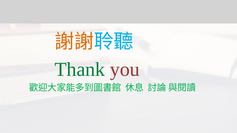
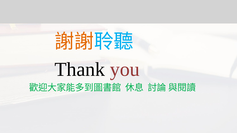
Thank colour: green -> black
